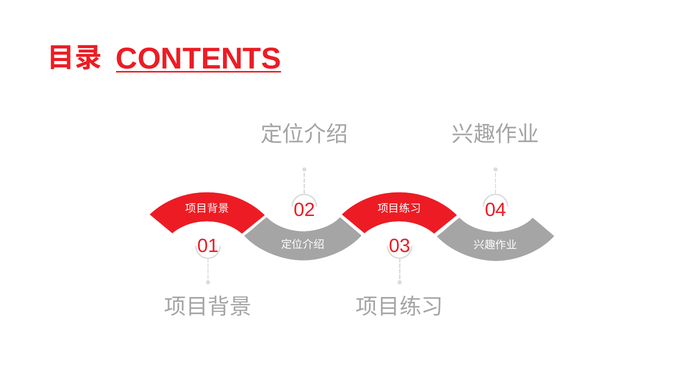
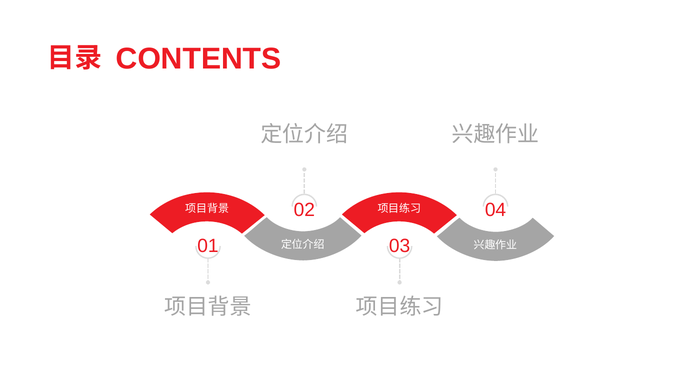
CONTENTS underline: present -> none
